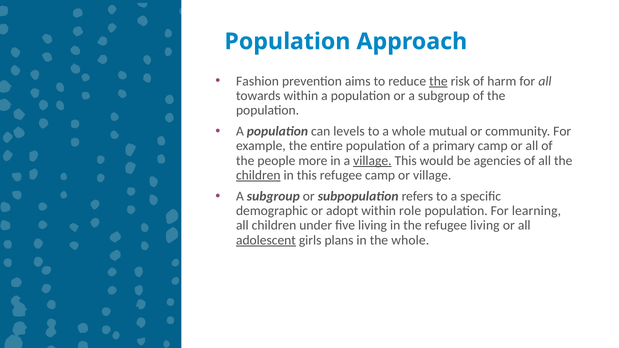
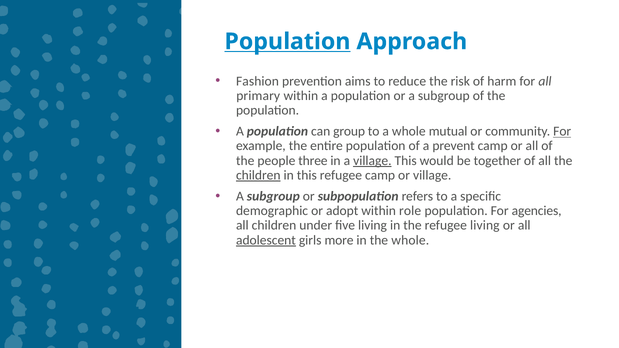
Population at (287, 42) underline: none -> present
the at (438, 81) underline: present -> none
towards: towards -> primary
levels: levels -> group
For at (562, 131) underline: none -> present
primary: primary -> prevent
more: more -> three
agencies: agencies -> together
learning: learning -> agencies
plans: plans -> more
